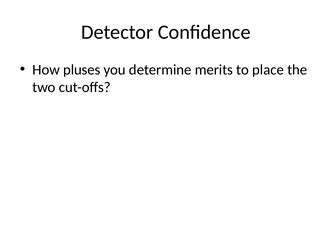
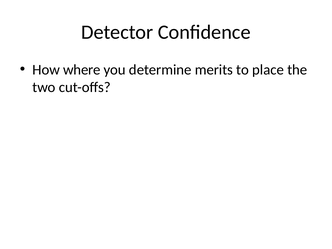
pluses: pluses -> where
